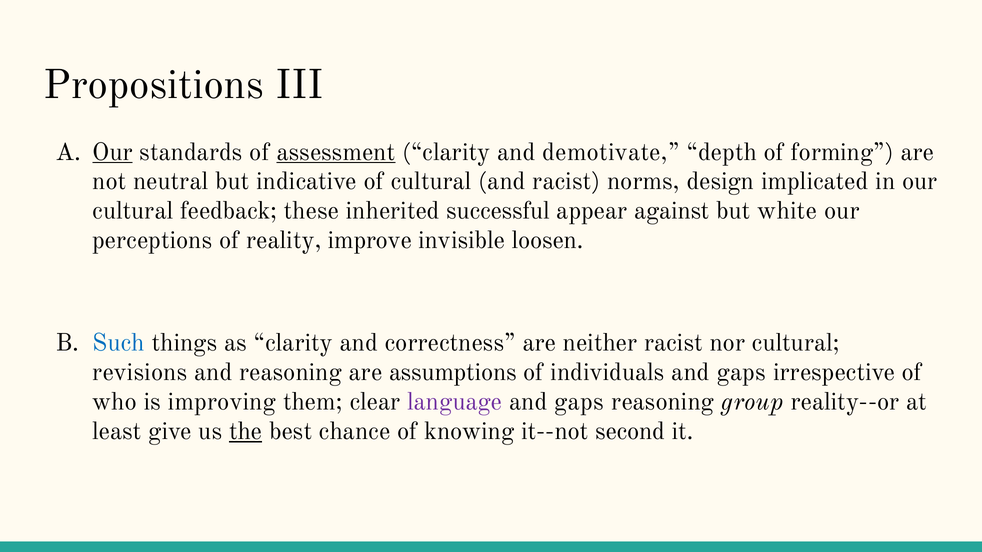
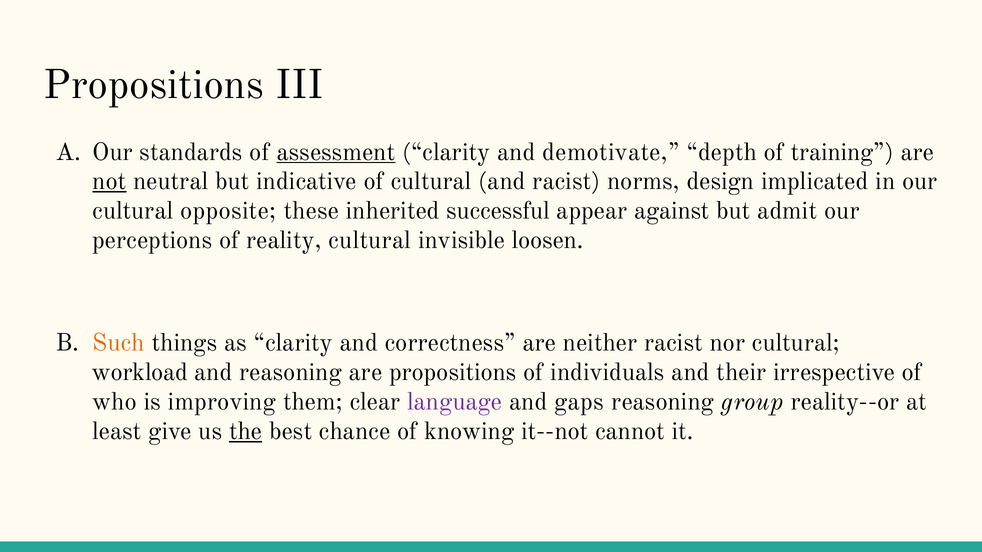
Our at (113, 152) underline: present -> none
forming: forming -> training
not underline: none -> present
feedback: feedback -> opposite
white: white -> admit
reality improve: improve -> cultural
Such colour: blue -> orange
revisions: revisions -> workload
are assumptions: assumptions -> propositions
individuals and gaps: gaps -> their
second: second -> cannot
